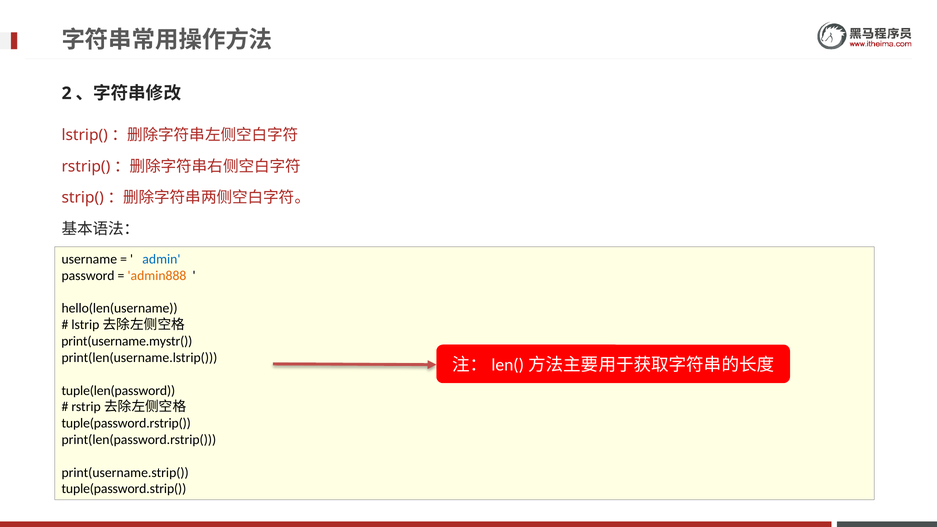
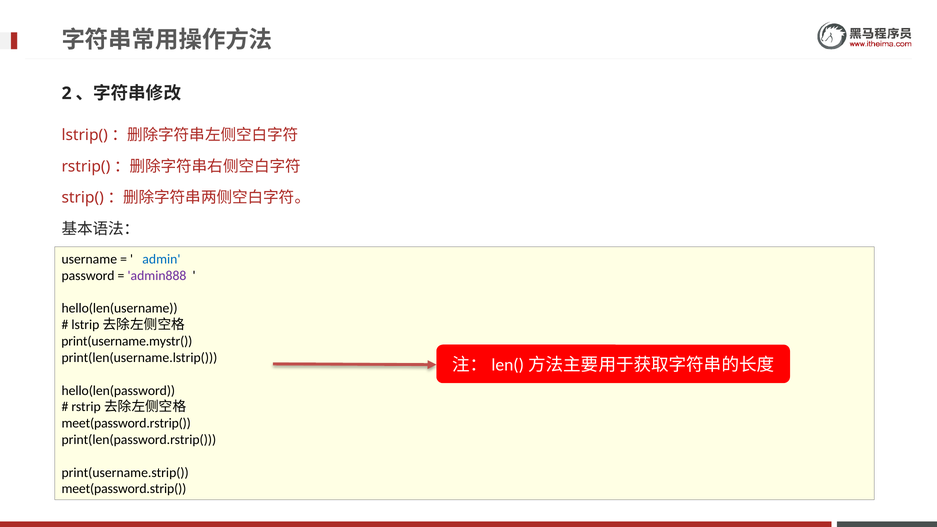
admin888 colour: orange -> purple
tuple(len(password: tuple(len(password -> hello(len(password
tuple(password.rstrip(: tuple(password.rstrip( -> meet(password.rstrip(
tuple(password.strip(: tuple(password.strip( -> meet(password.strip(
